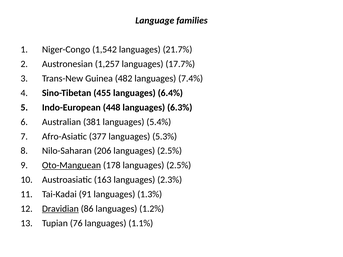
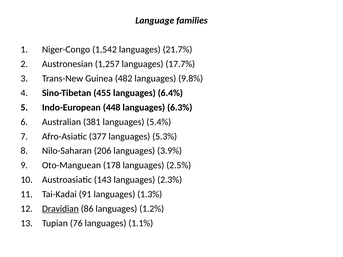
7.4%: 7.4% -> 9.8%
206 languages 2.5%: 2.5% -> 3.9%
Oto-Manguean underline: present -> none
163: 163 -> 143
